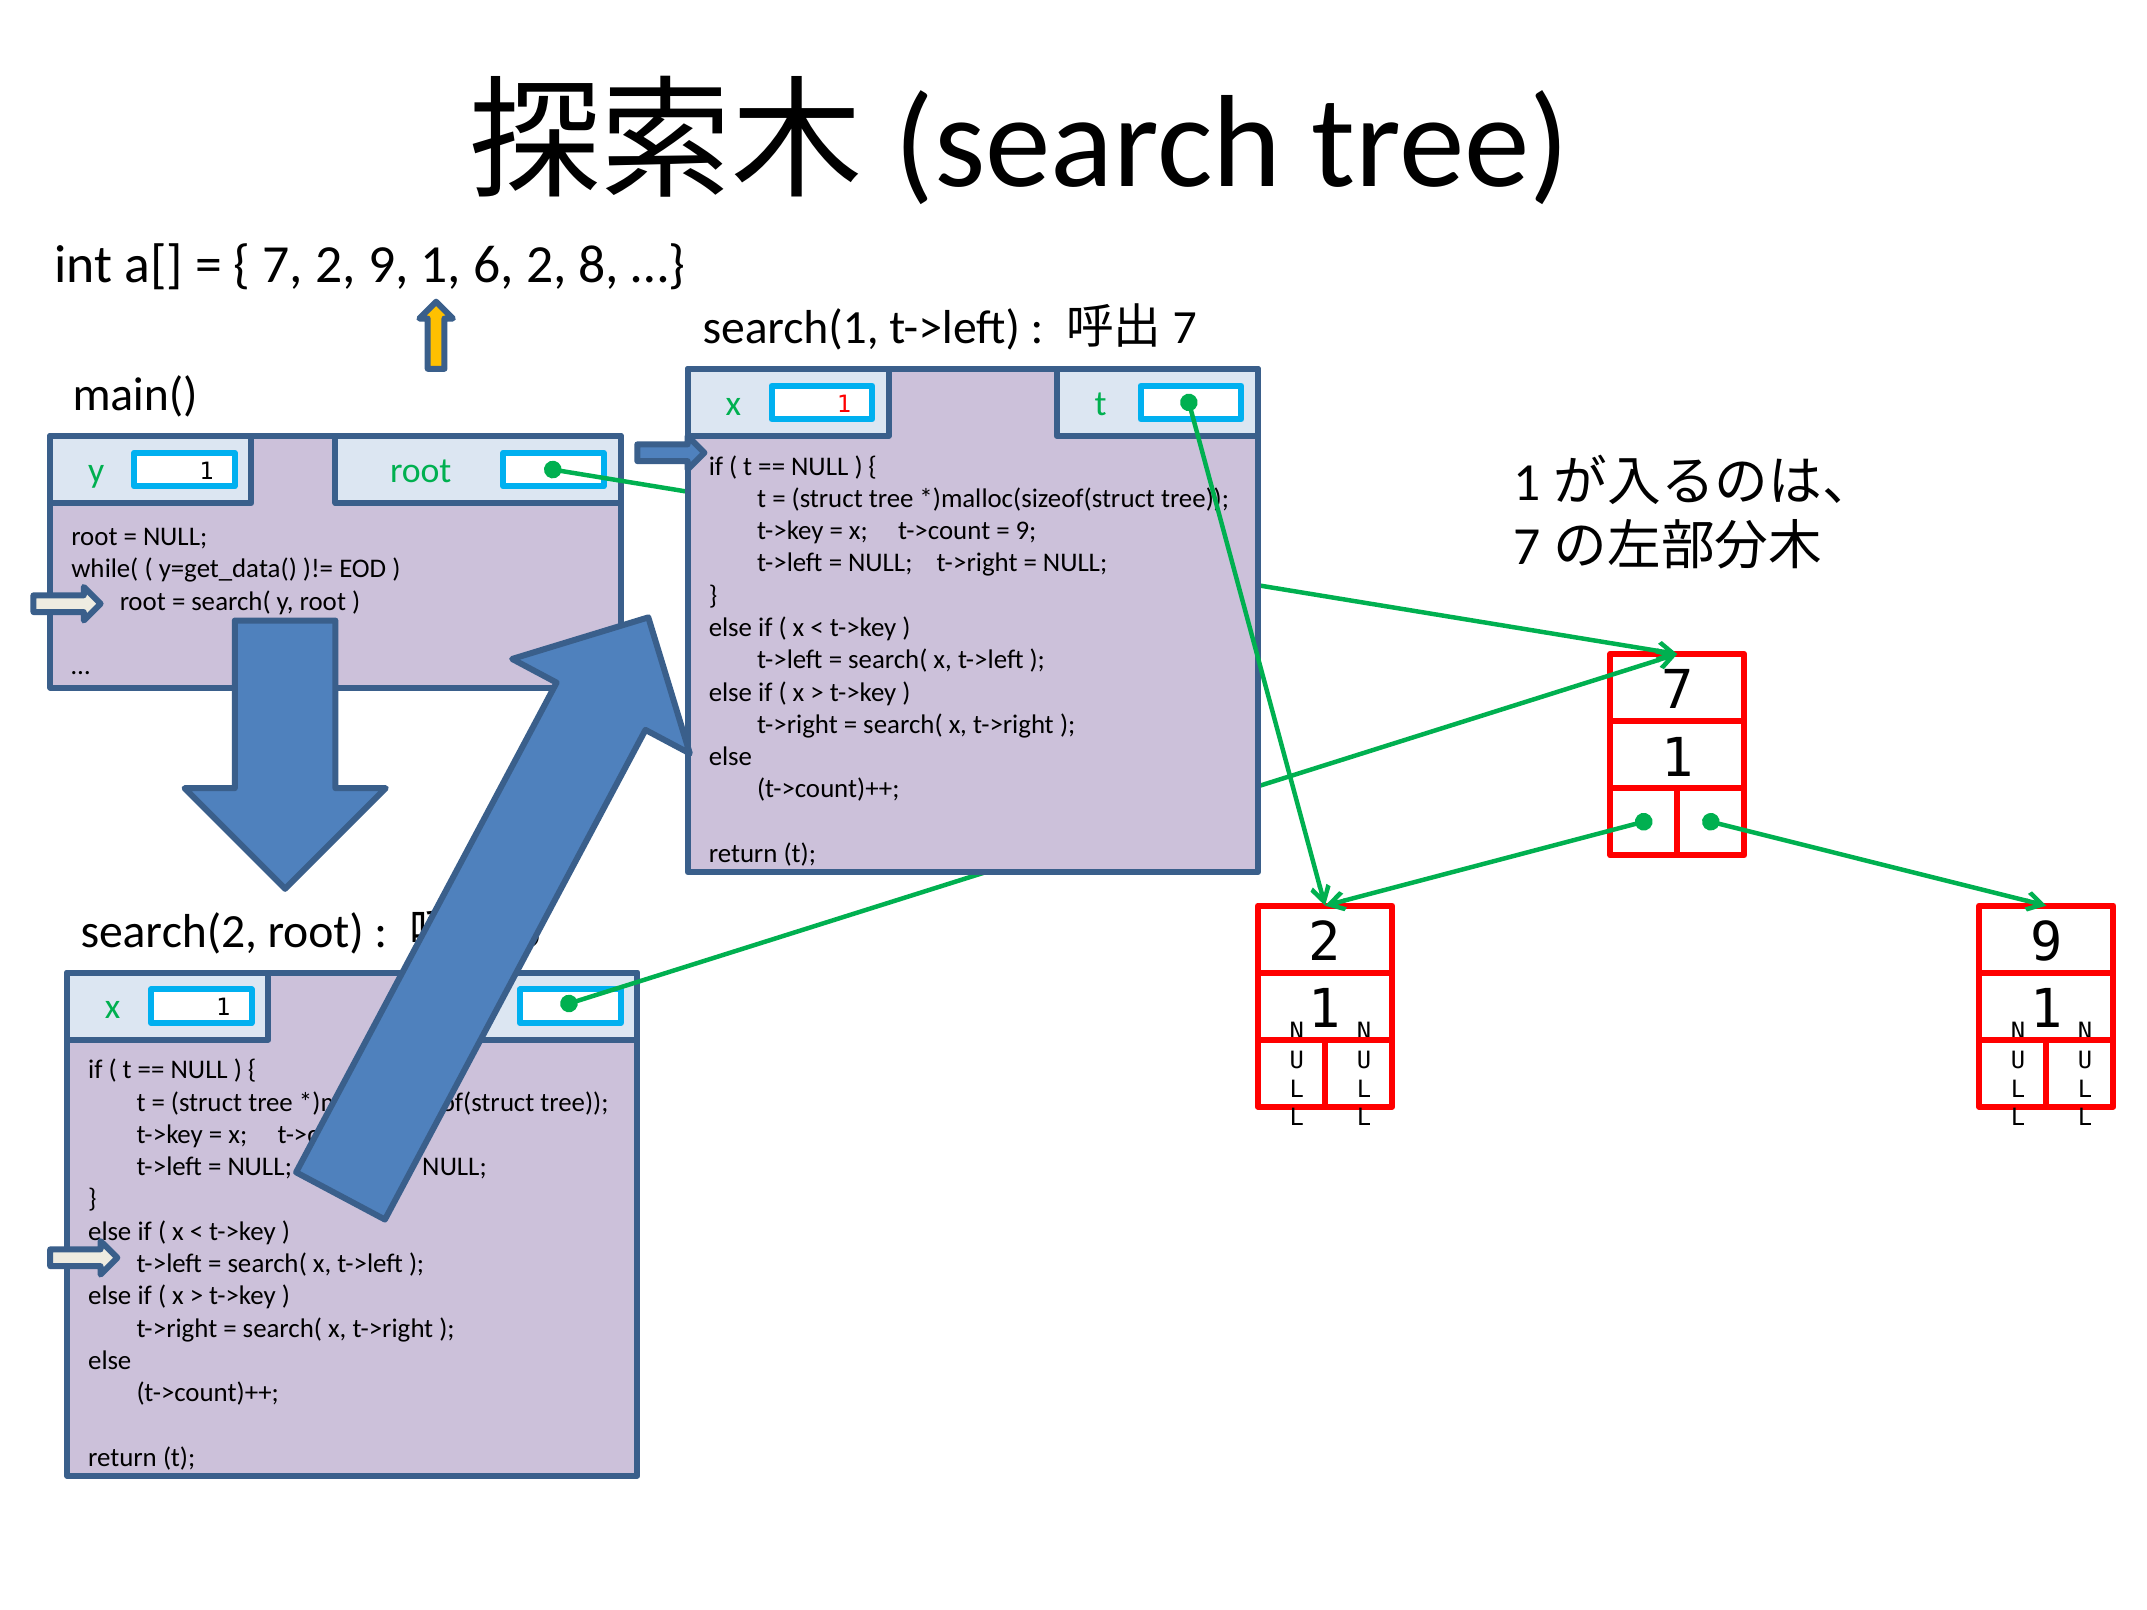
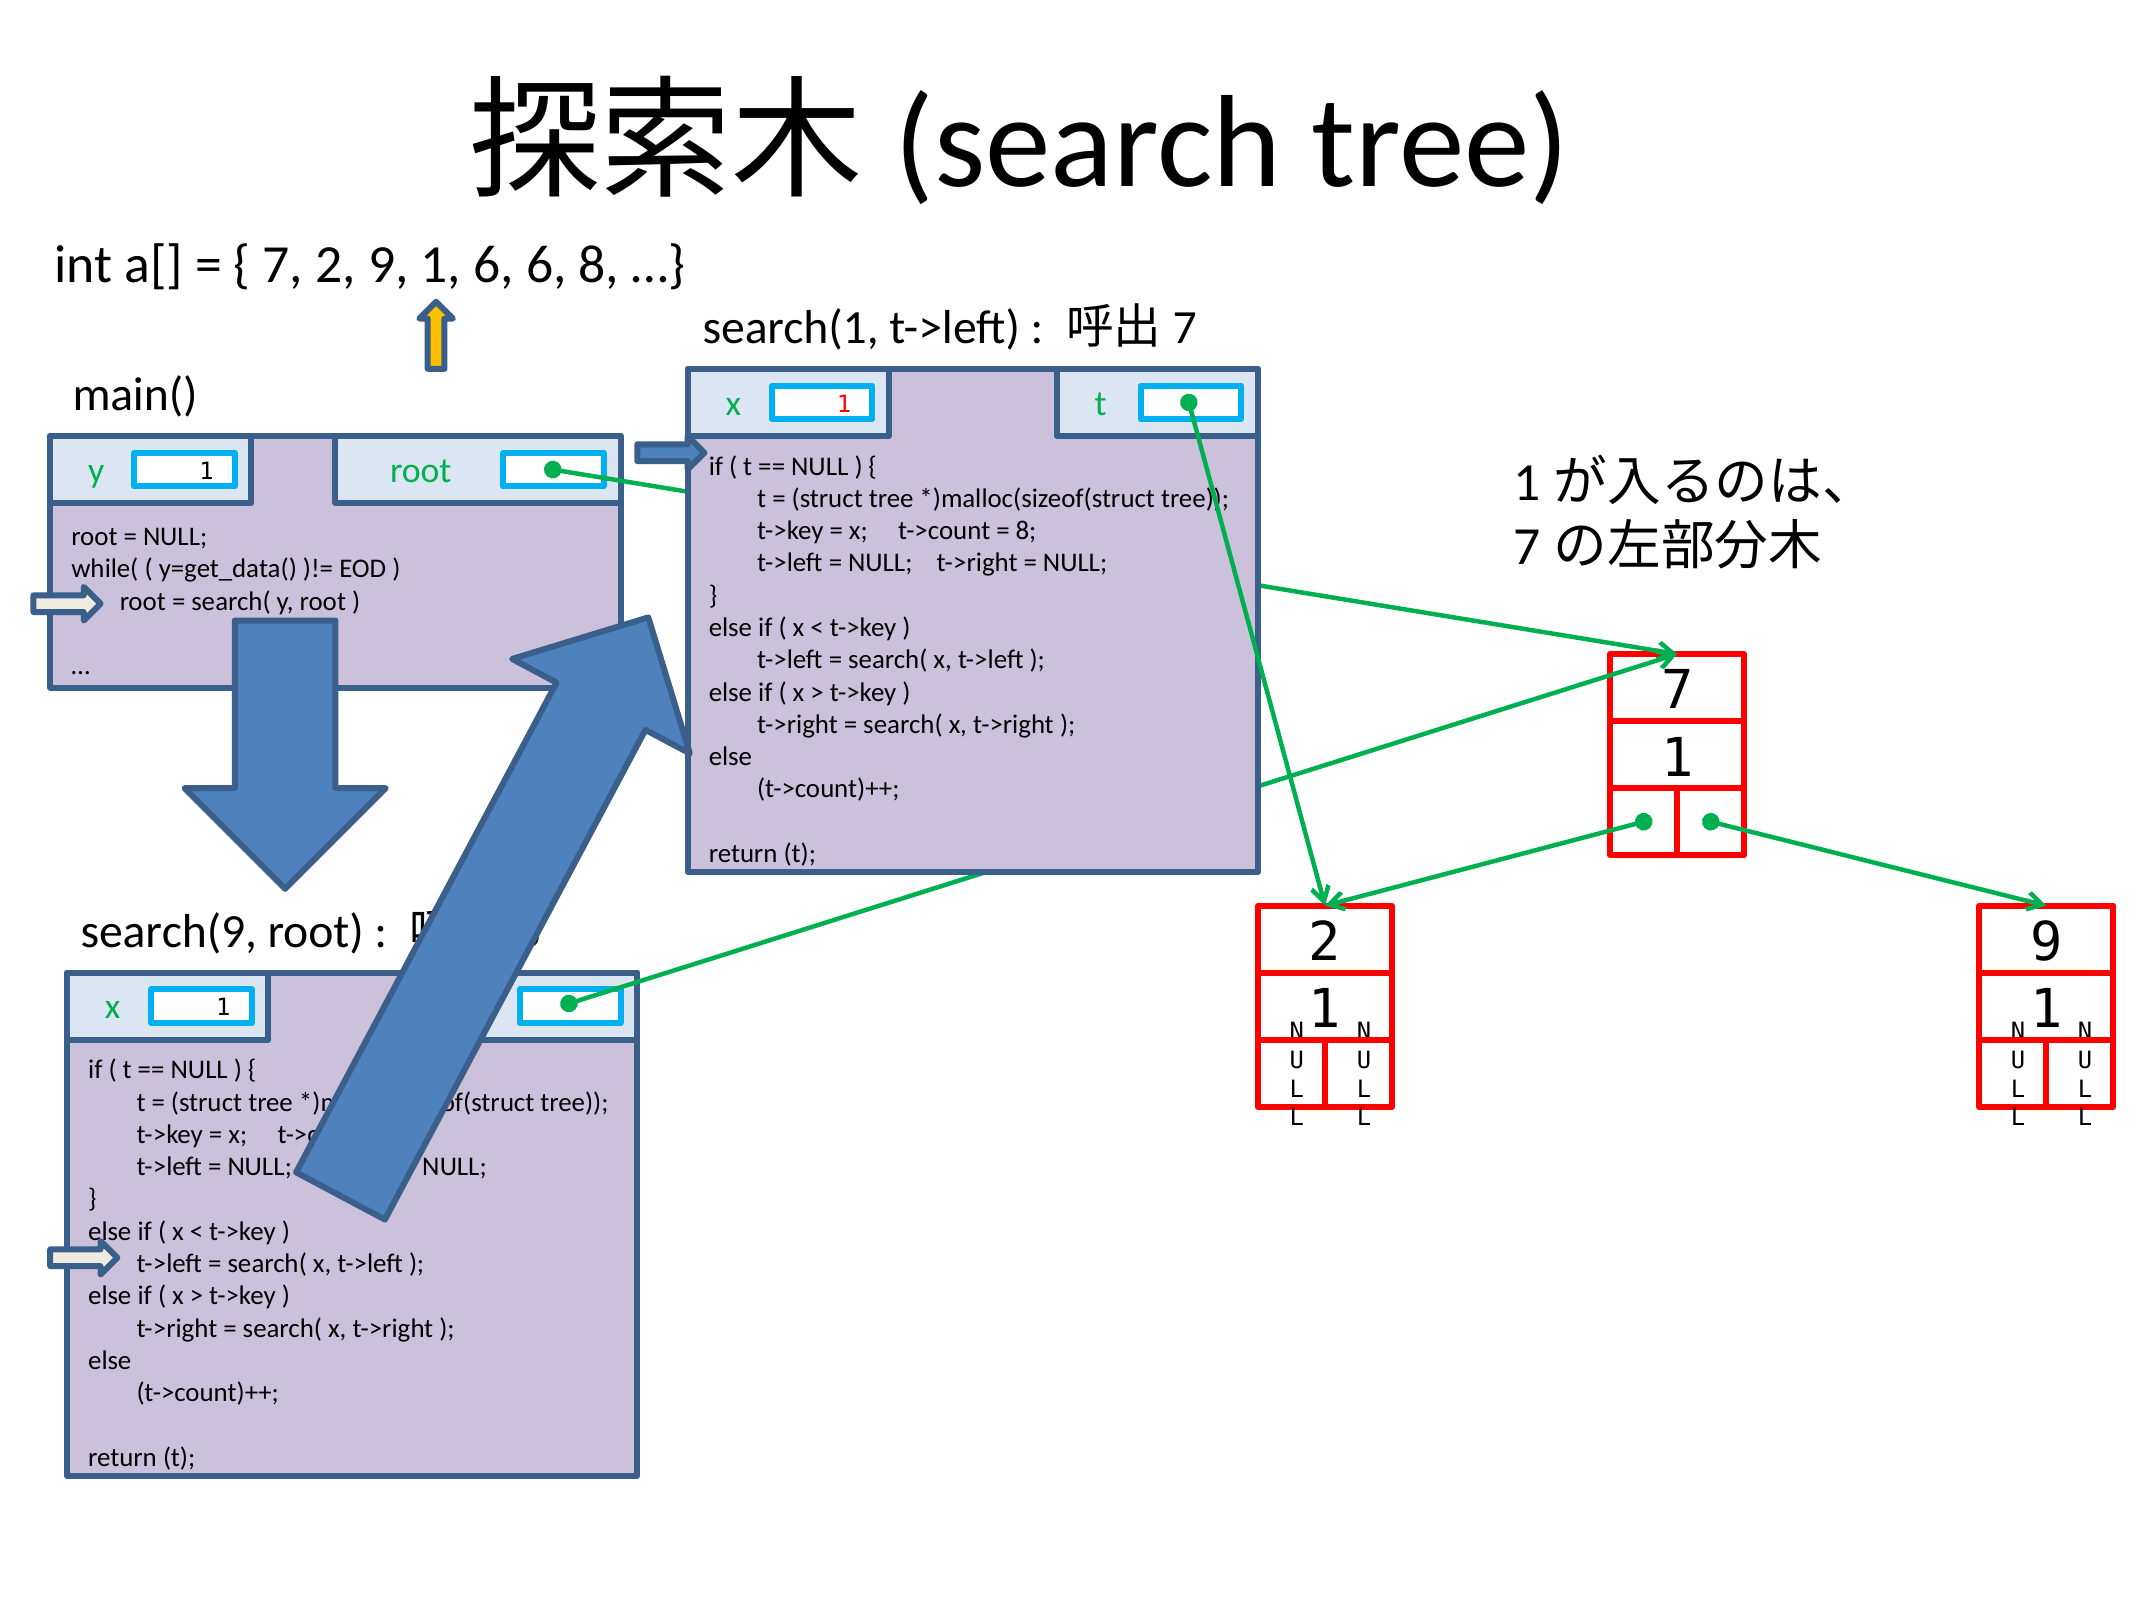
6 2: 2 -> 6
9 at (1026, 531): 9 -> 8
search(2: search(2 -> search(9
